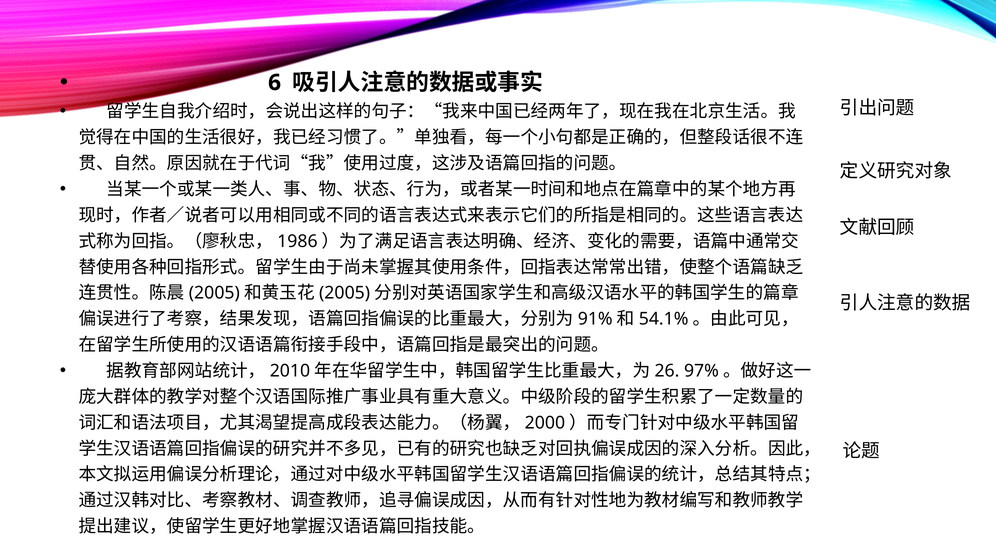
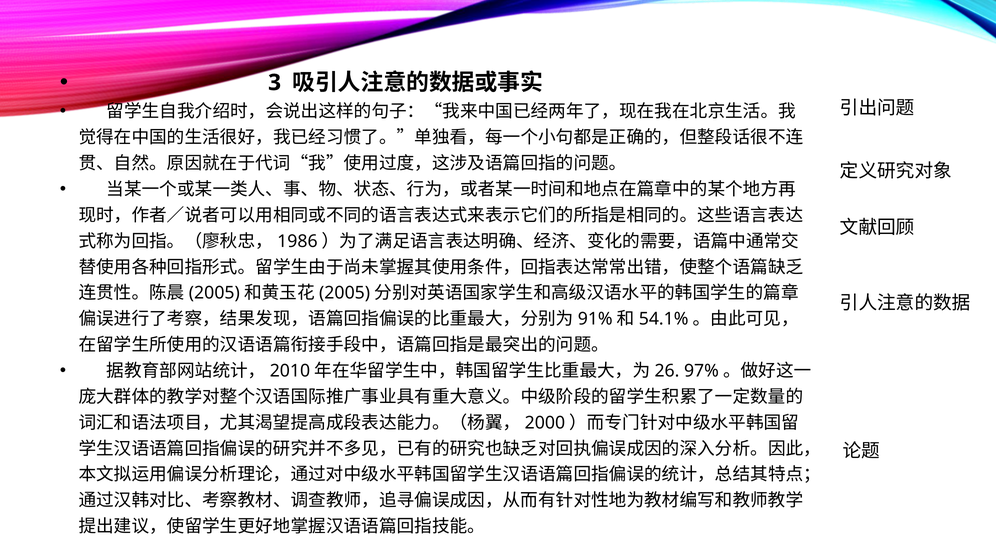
6: 6 -> 3
